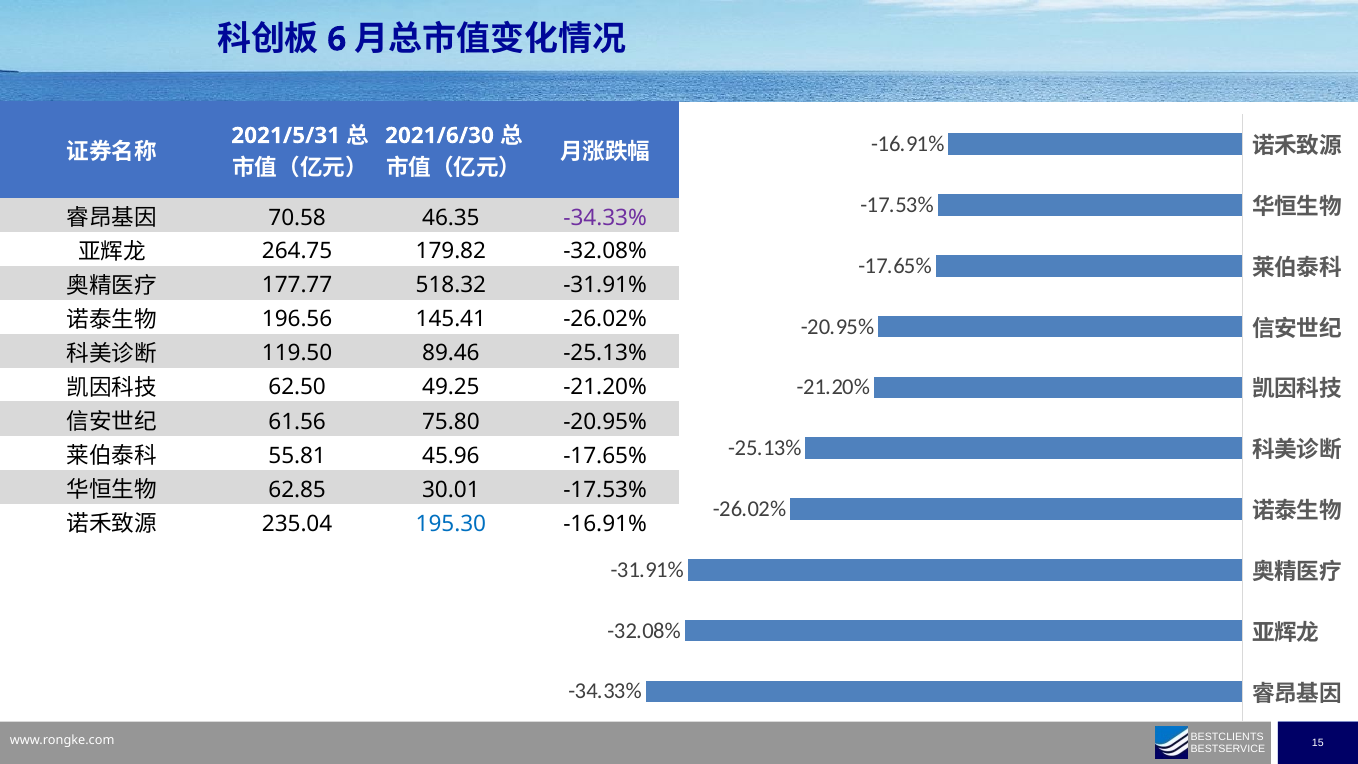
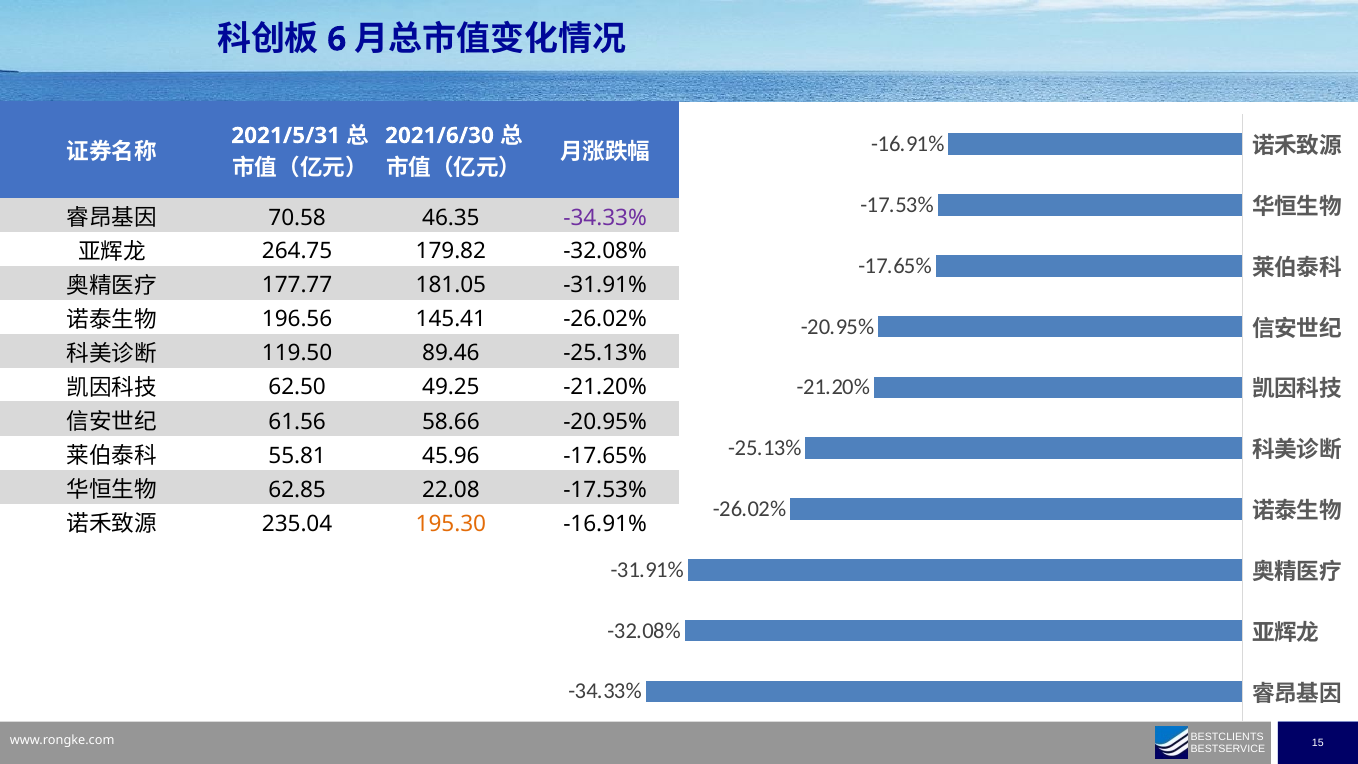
518.32: 518.32 -> 181.05
75.80: 75.80 -> 58.66
30.01: 30.01 -> 22.08
195.30 colour: blue -> orange
